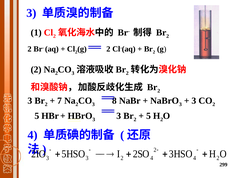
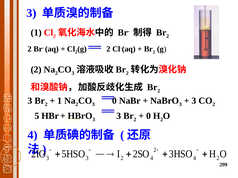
7 at (60, 101): 7 -> 1
3 8: 8 -> 0
5 at (148, 116): 5 -> 0
